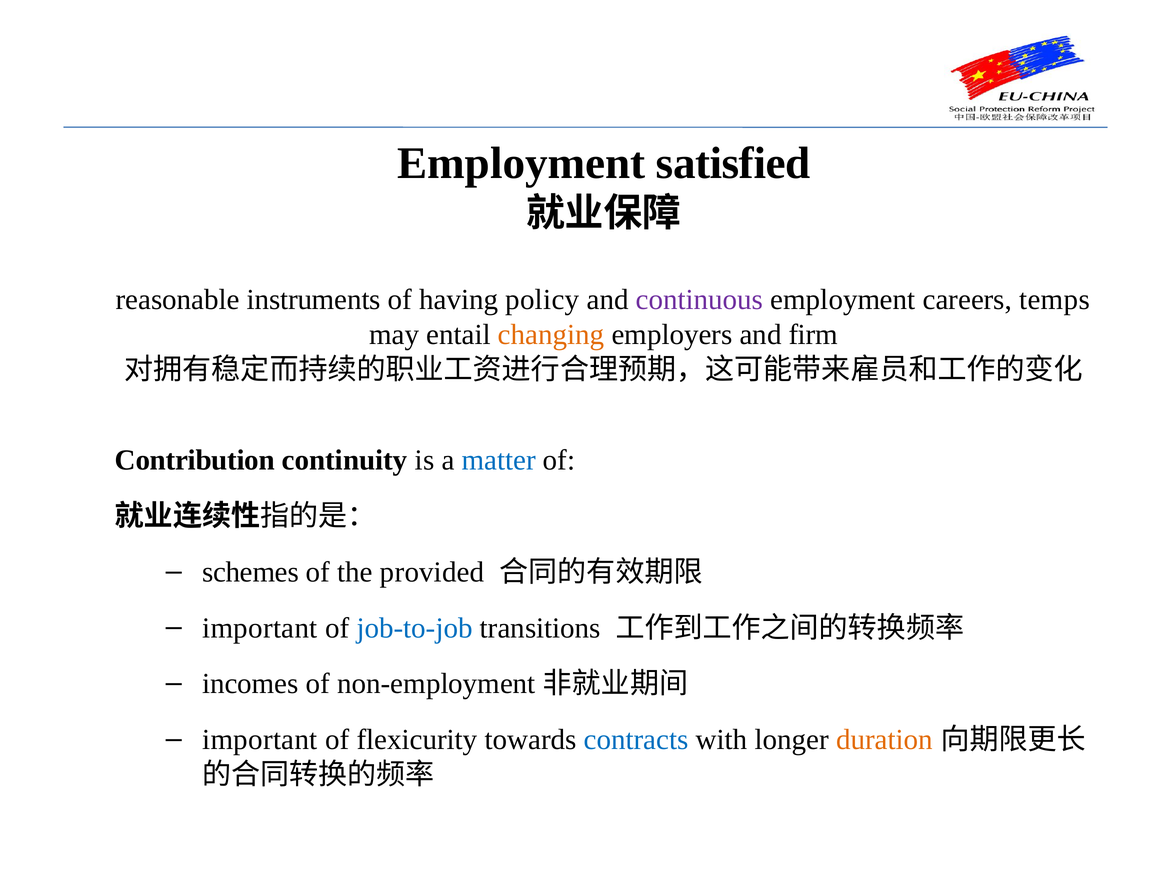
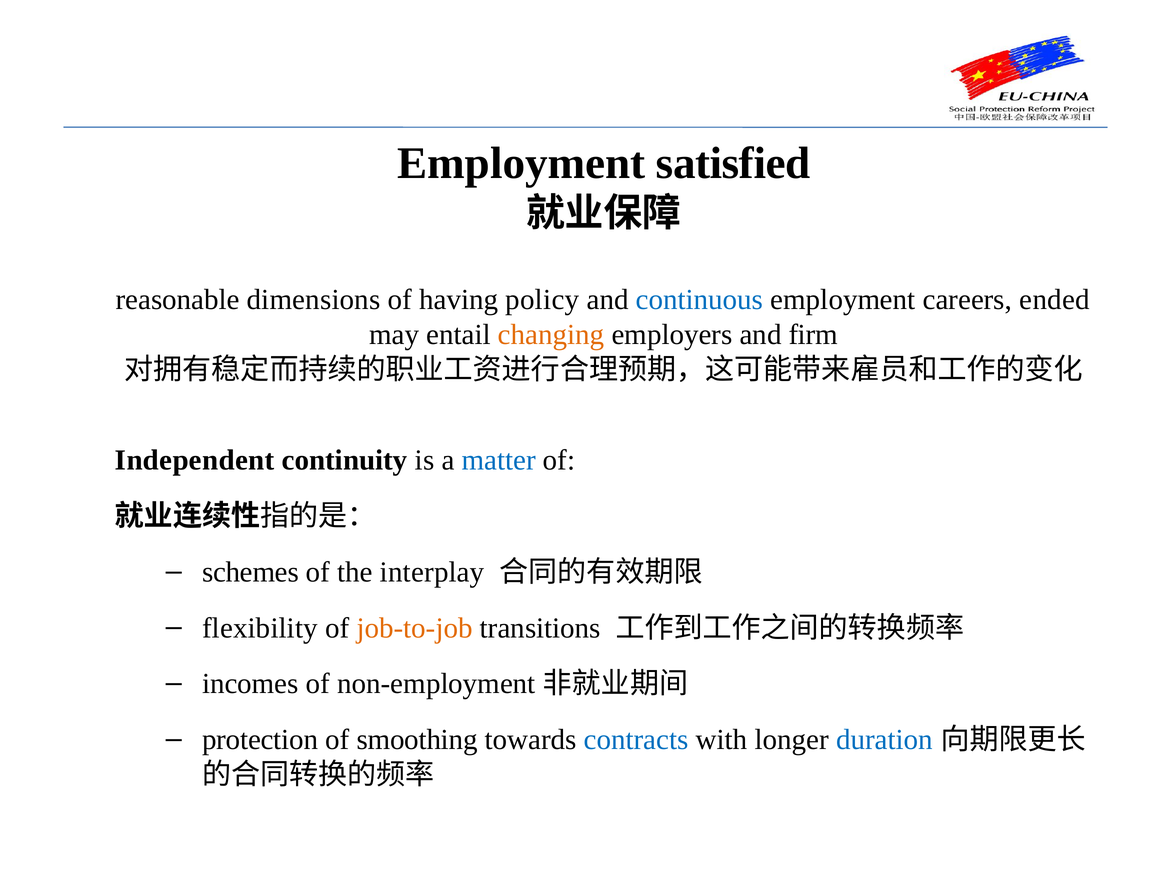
instruments: instruments -> dimensions
continuous colour: purple -> blue
temps: temps -> ended
Contribution: Contribution -> Independent
provided: provided -> interplay
important at (260, 628): important -> flexibility
job-to-job colour: blue -> orange
important at (260, 739): important -> protection
flexicurity: flexicurity -> smoothing
duration colour: orange -> blue
